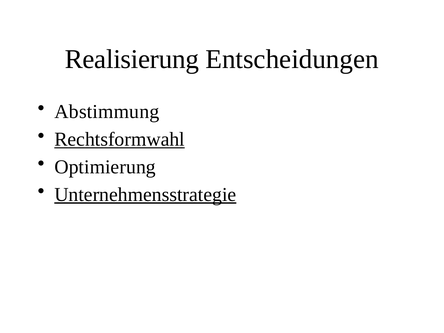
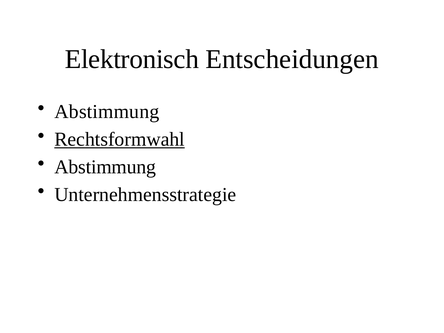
Realisierung: Realisierung -> Elektronisch
Optimierung at (105, 167): Optimierung -> Abstimmung
Unternehmensstrategie underline: present -> none
